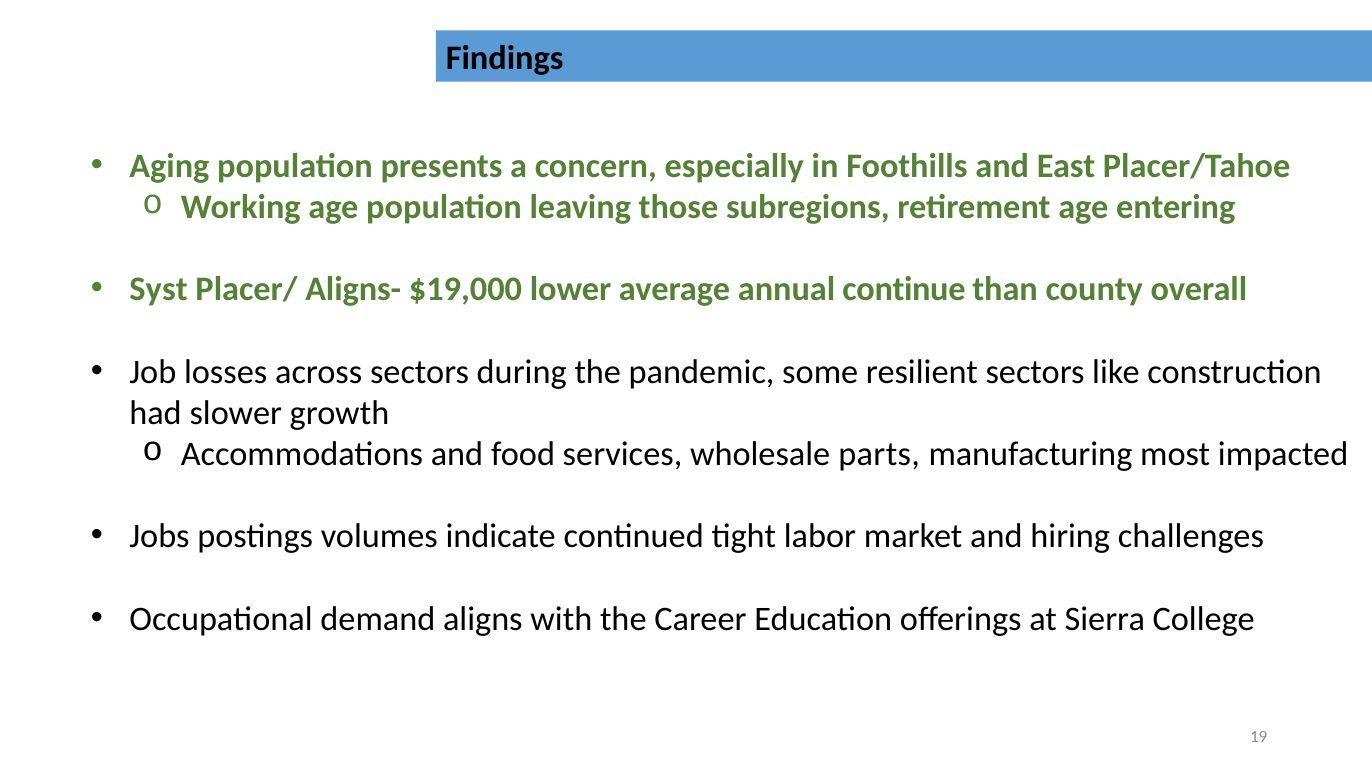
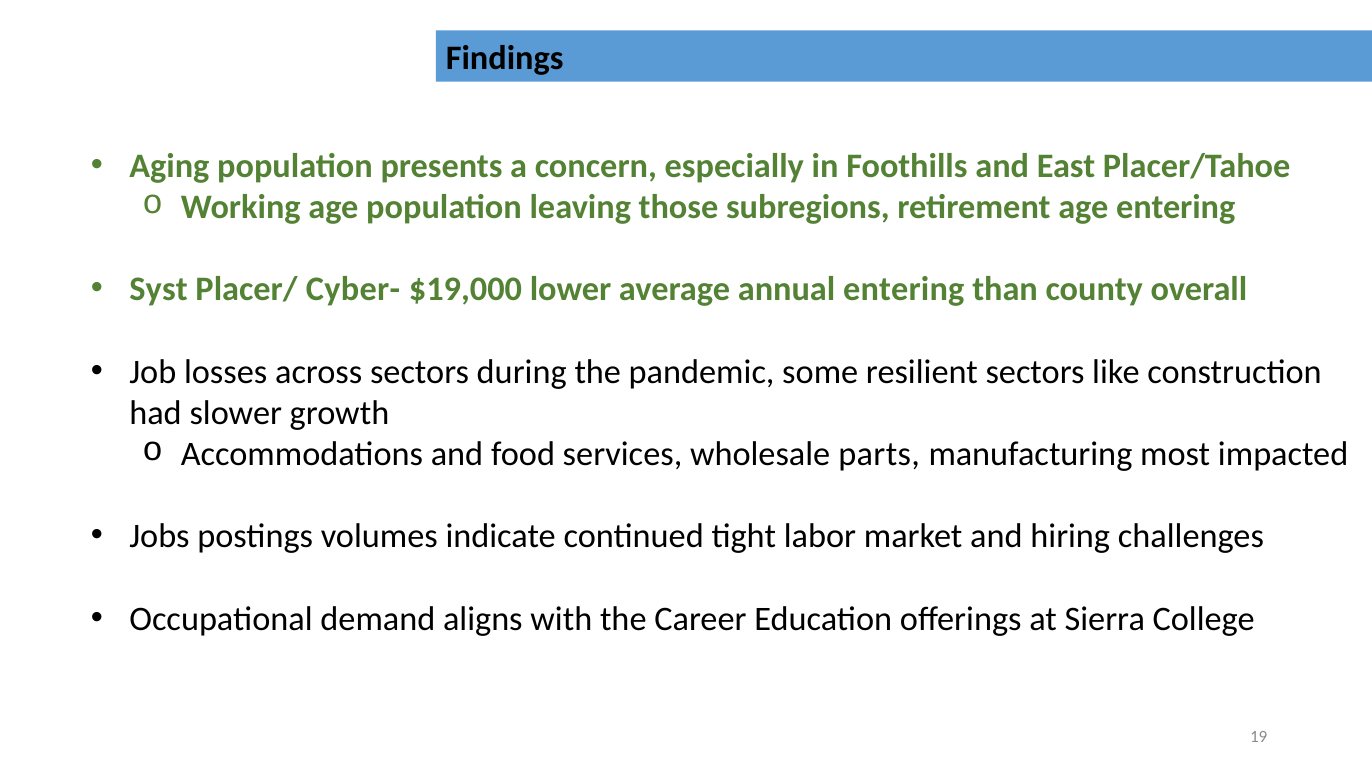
Aligns-: Aligns- -> Cyber-
annual continue: continue -> entering
